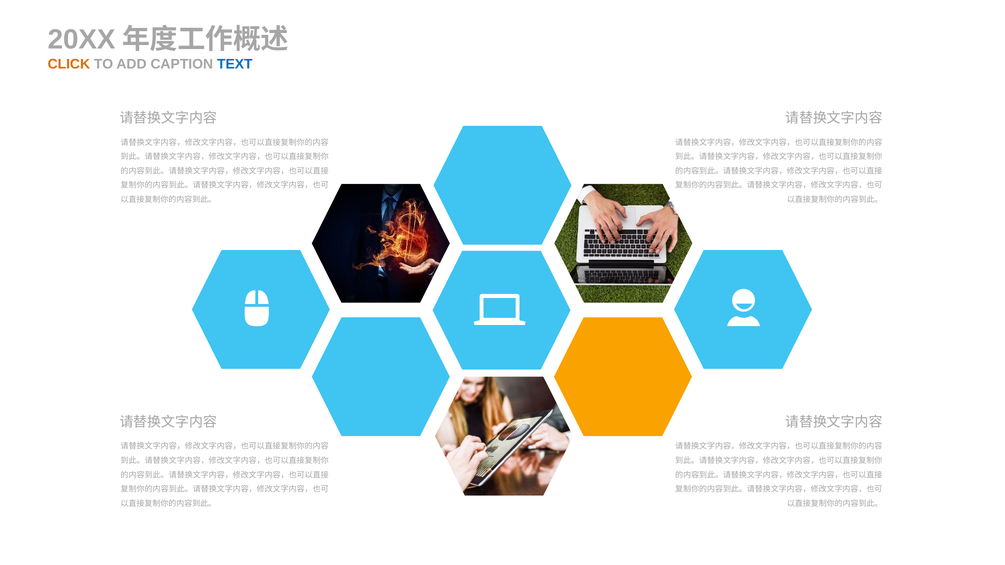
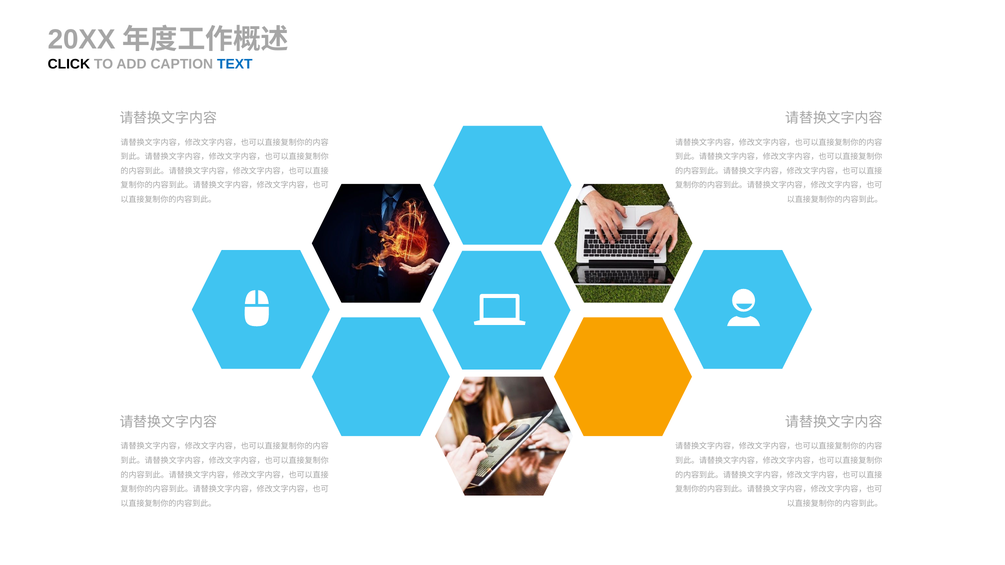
CLICK colour: orange -> black
